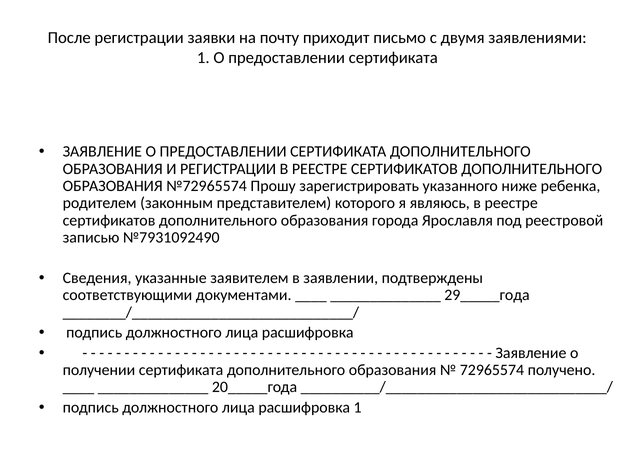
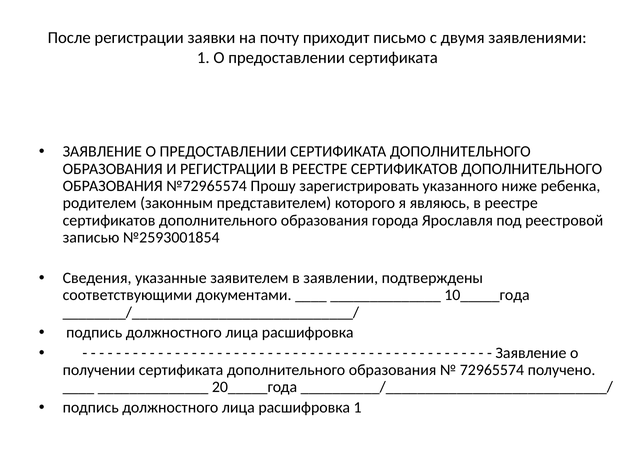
№7931092490: №7931092490 -> №2593001854
29_____года: 29_____года -> 10_____года
